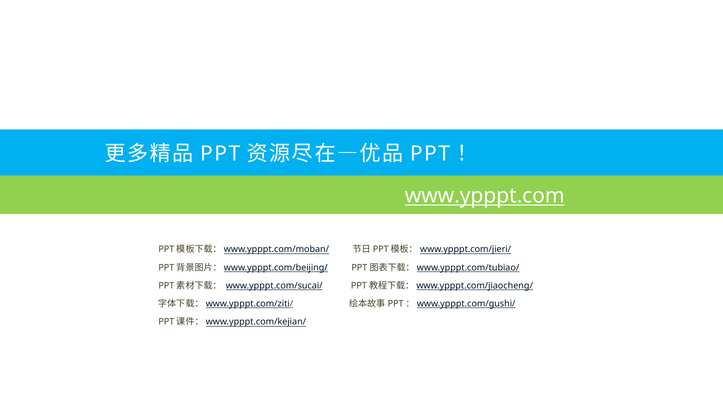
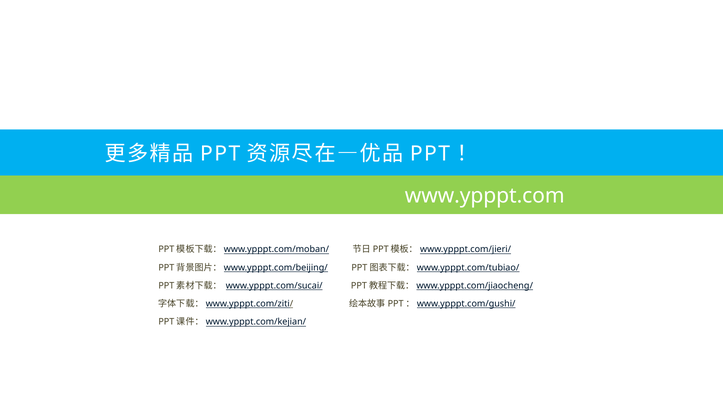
www.ypppt.com underline: present -> none
